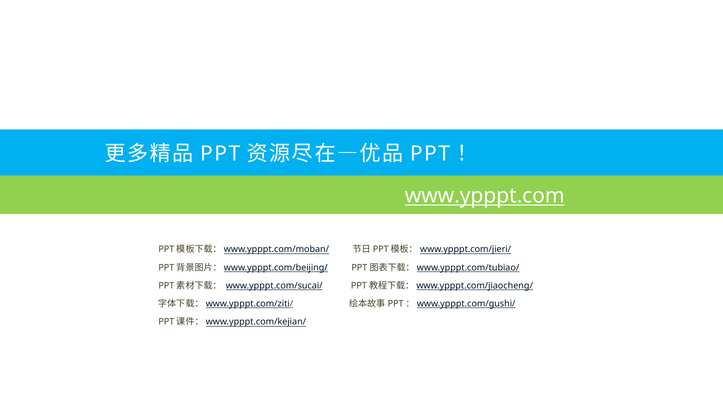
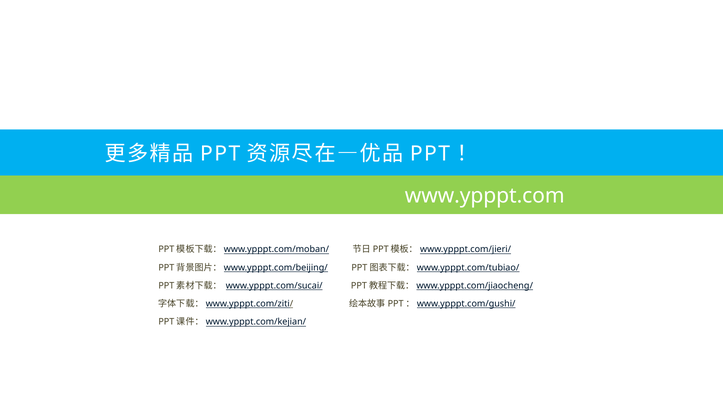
www.ypppt.com underline: present -> none
